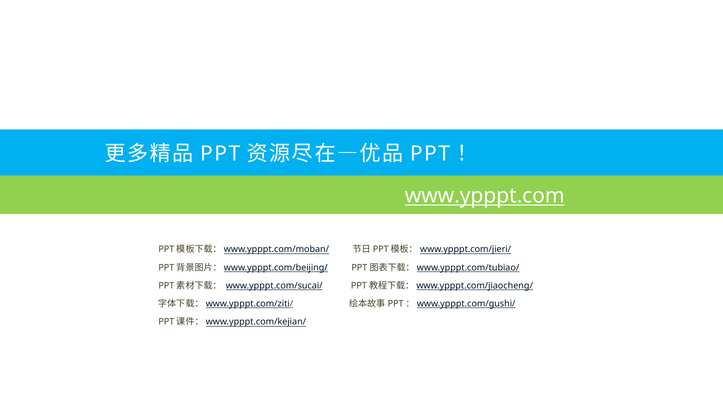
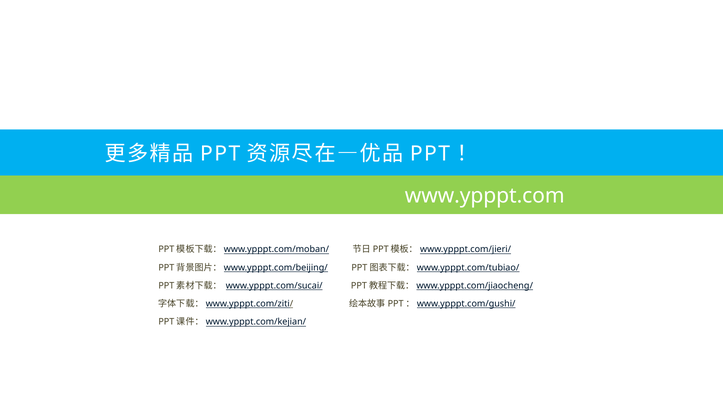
www.ypppt.com underline: present -> none
